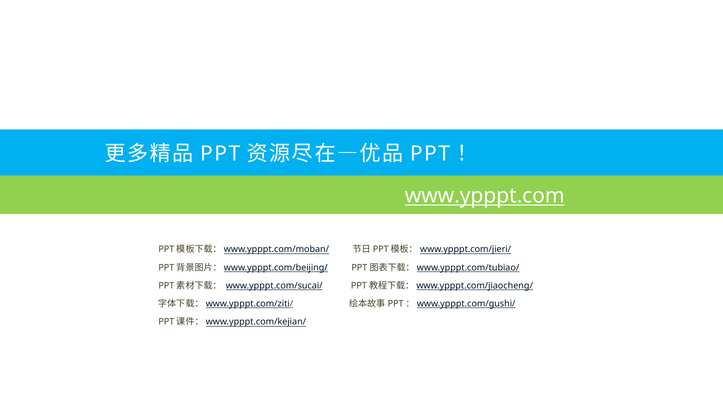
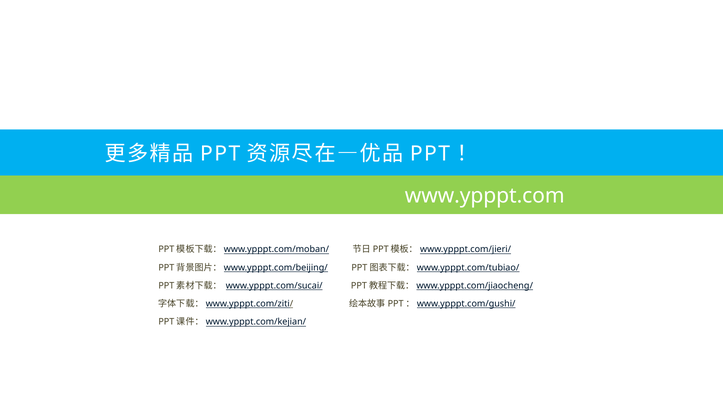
www.ypppt.com underline: present -> none
